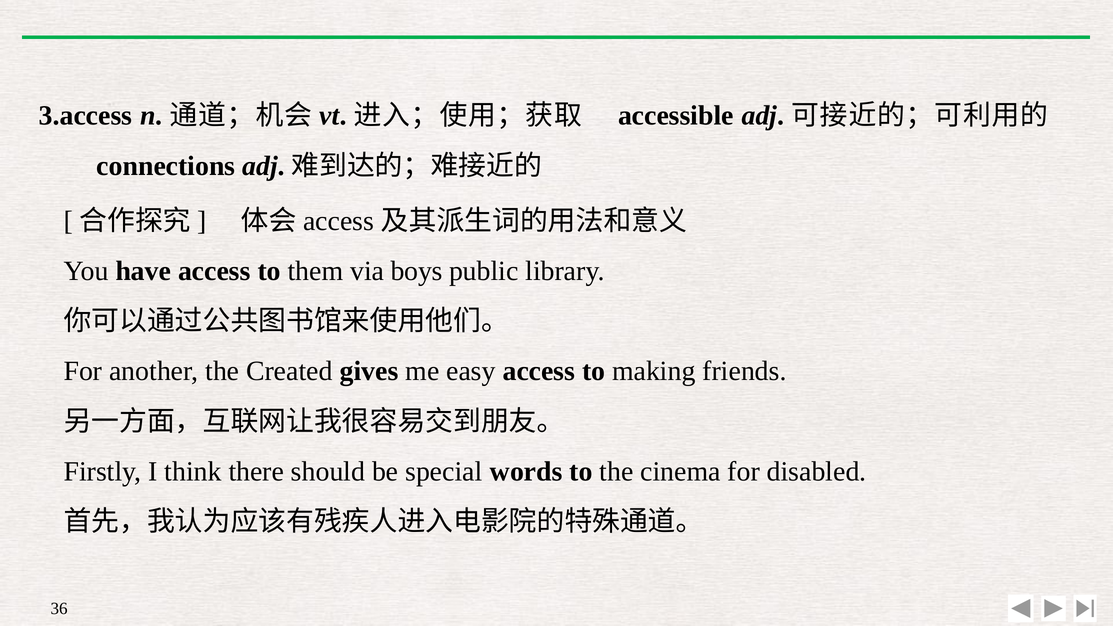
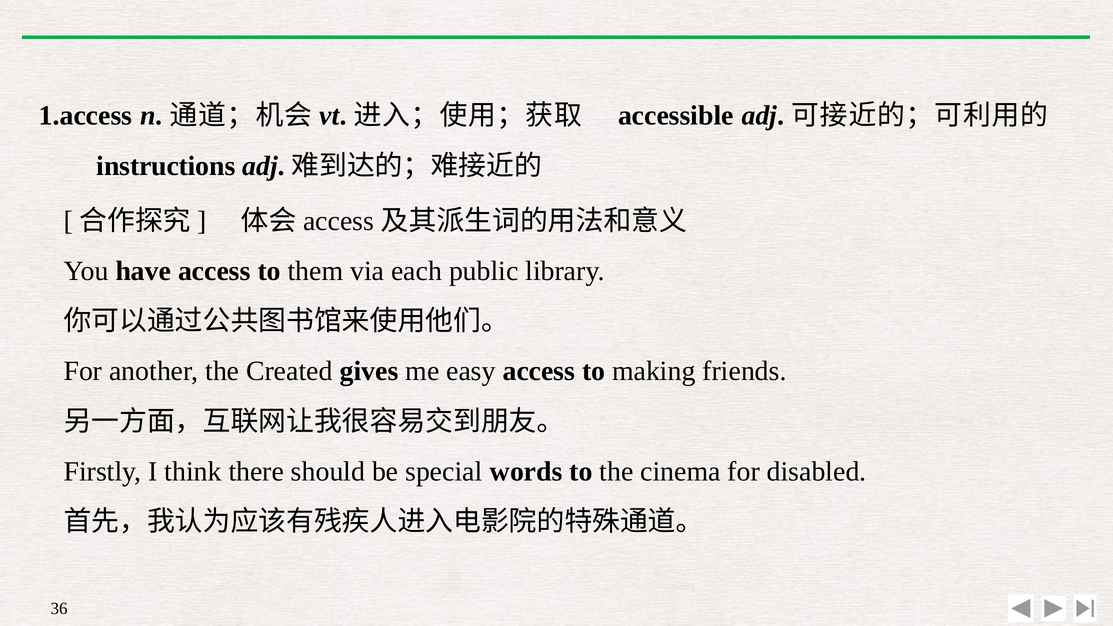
3.access: 3.access -> 1.access
connections: connections -> instructions
boys: boys -> each
